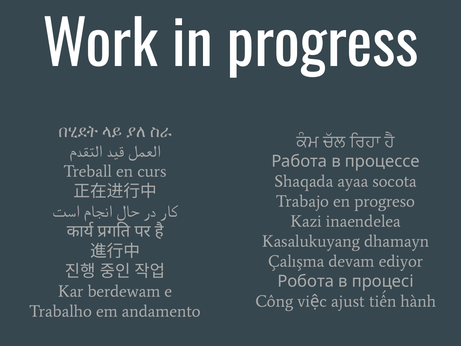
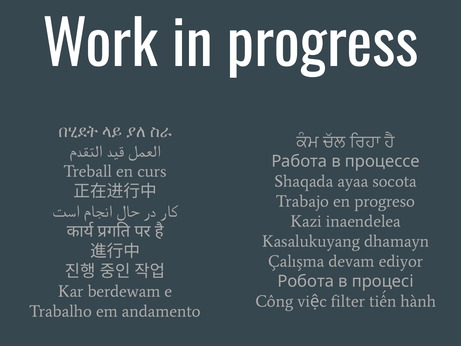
ajust: ajust -> filter
